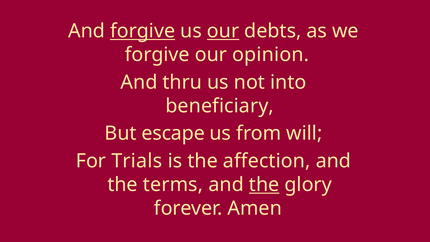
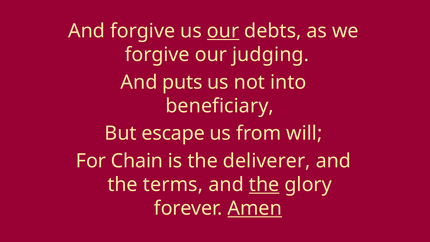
forgive at (143, 31) underline: present -> none
opinion: opinion -> judging
thru: thru -> puts
Trials: Trials -> Chain
affection: affection -> deliverer
Amen underline: none -> present
